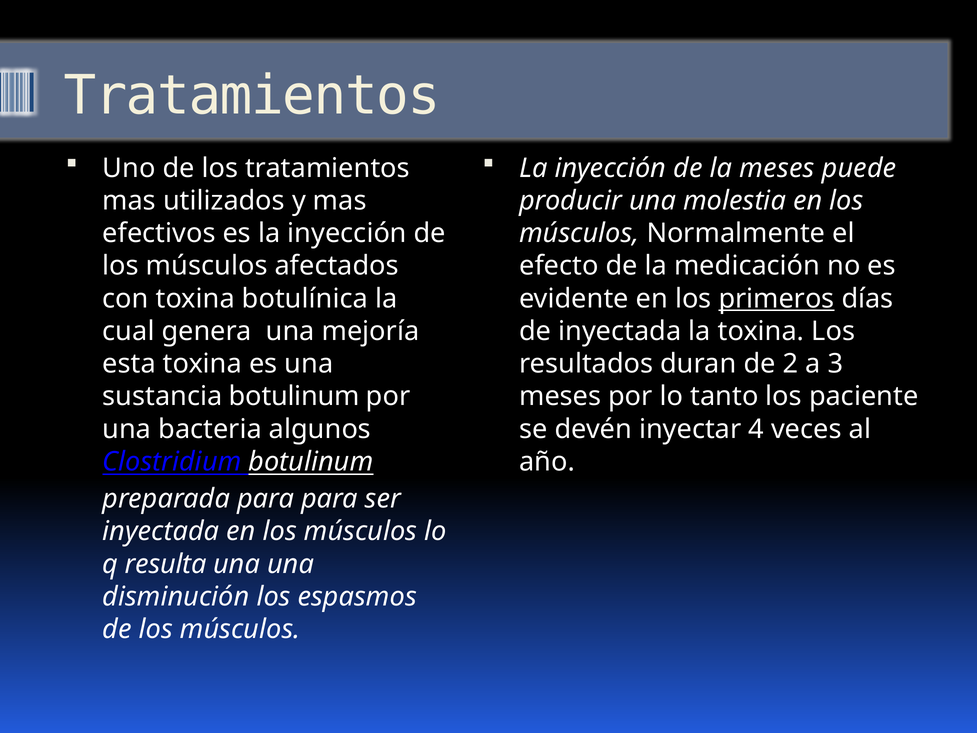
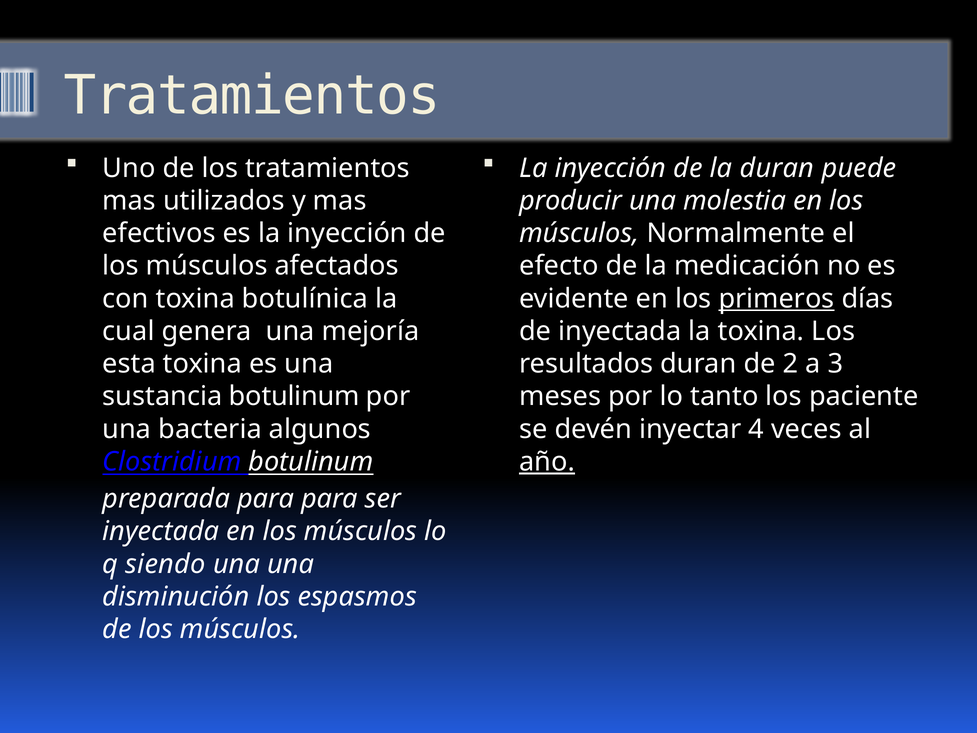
la meses: meses -> duran
año underline: none -> present
resulta: resulta -> siendo
